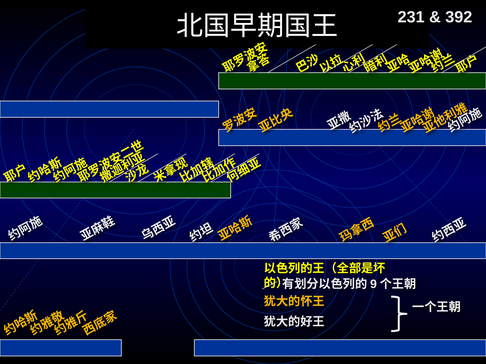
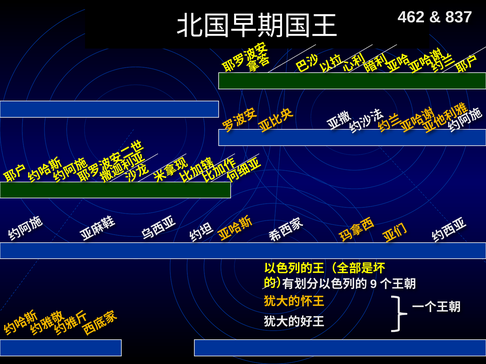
231: 231 -> 462
392: 392 -> 837
